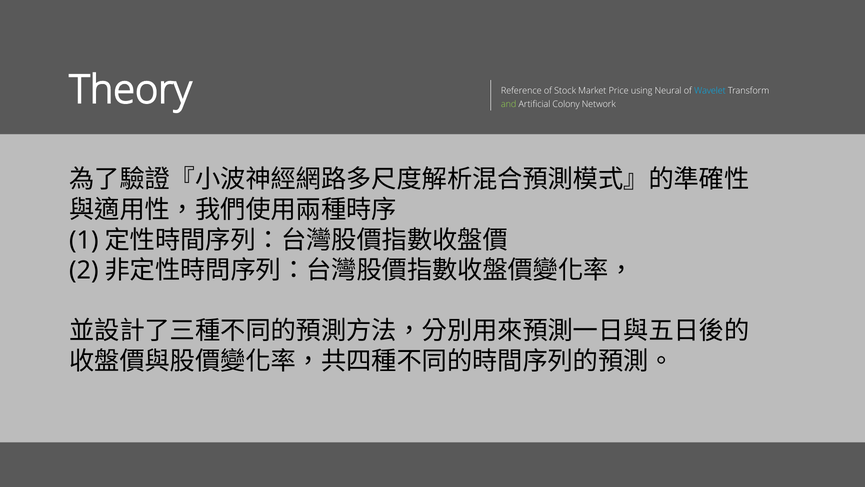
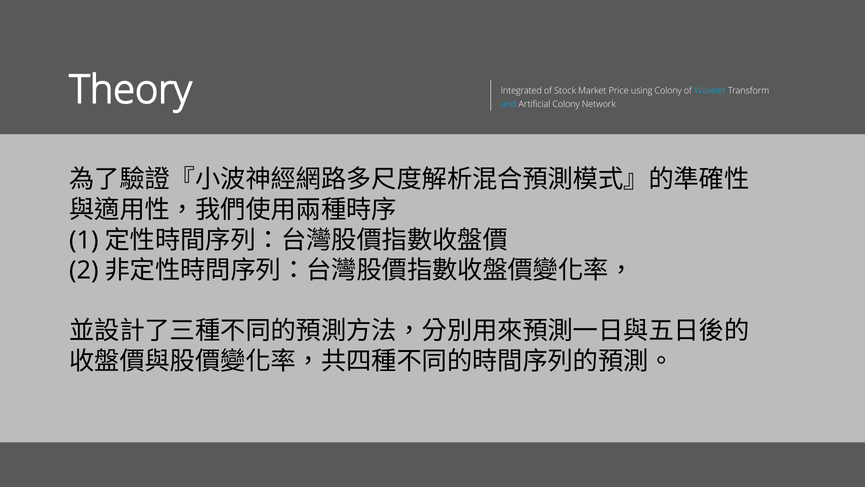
Reference: Reference -> Integrated
using Neural: Neural -> Colony
and colour: light green -> light blue
